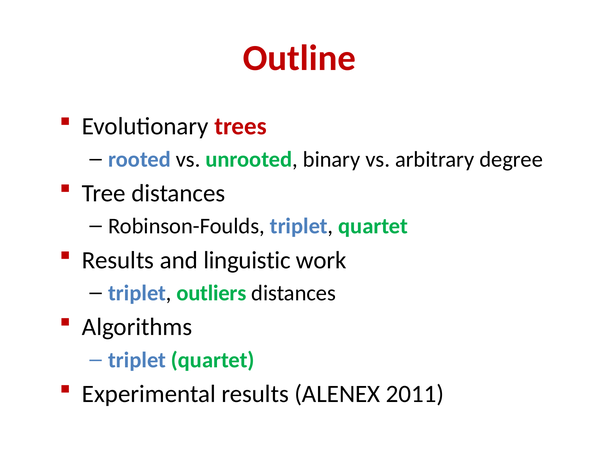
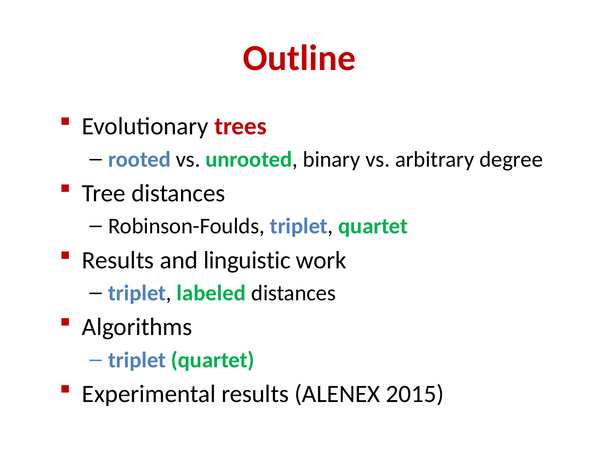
outliers: outliers -> labeled
2011: 2011 -> 2015
